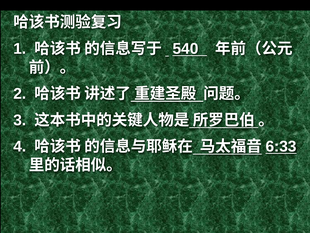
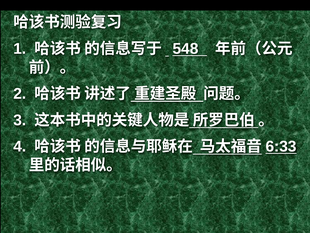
540: 540 -> 548
